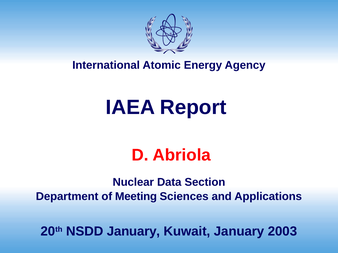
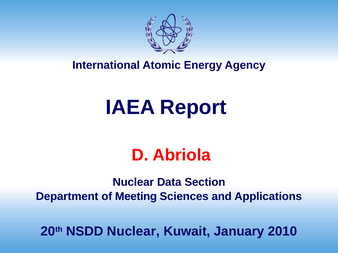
NSDD January: January -> Nuclear
2003: 2003 -> 2010
